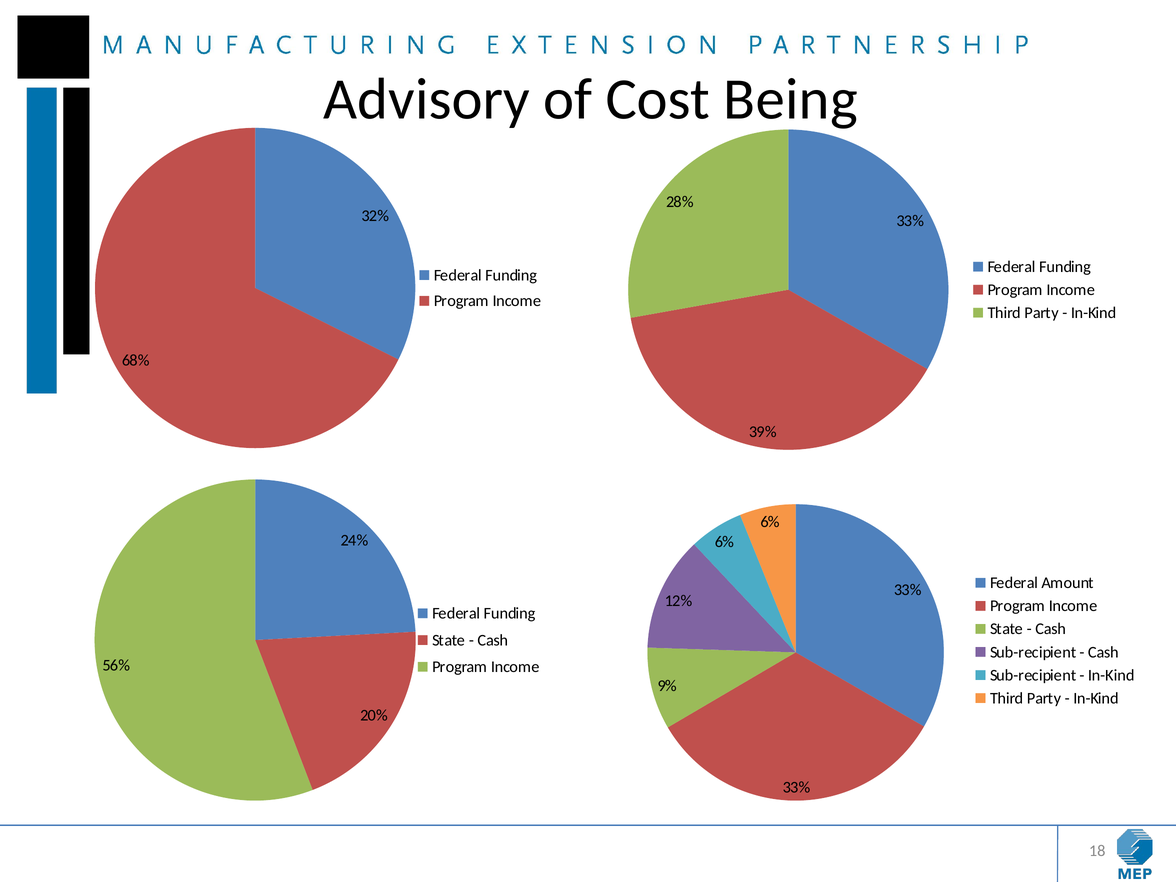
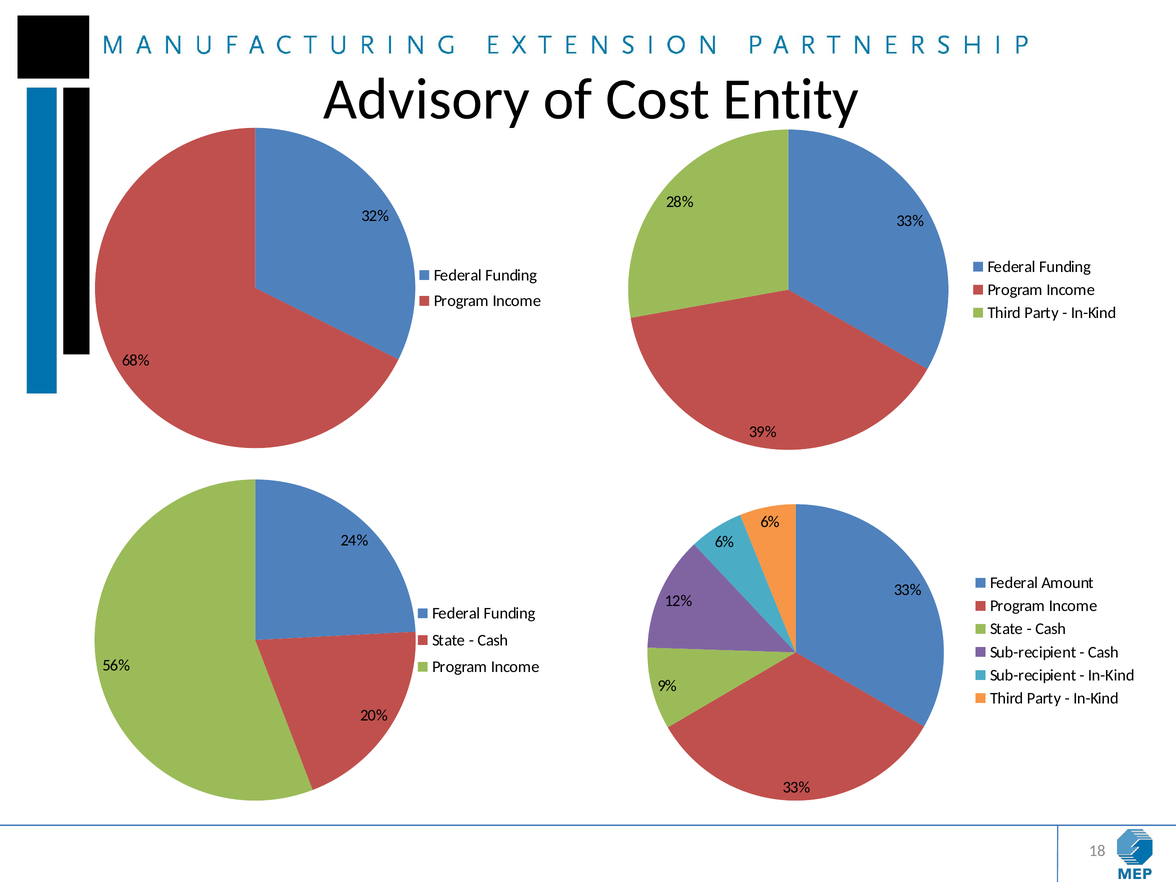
Being: Being -> Entity
